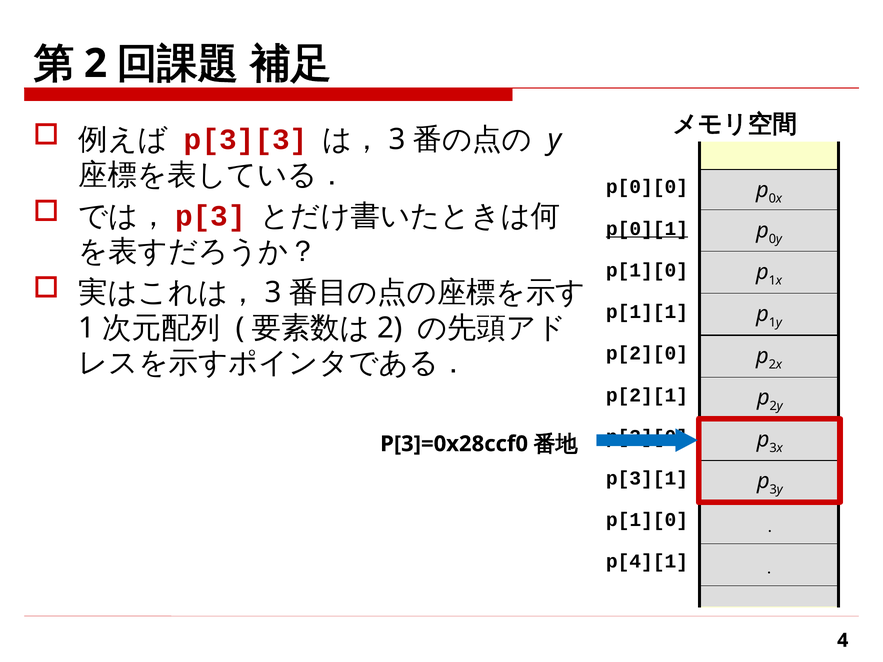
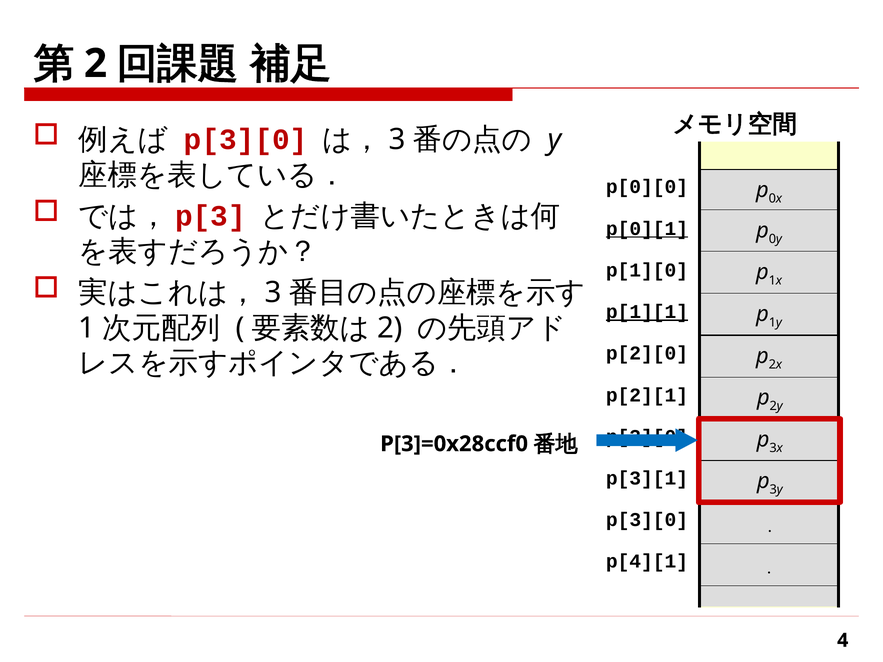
p[3][3 at (246, 140): p[3][3 -> p[3][0
p[1][1 underline: none -> present
p[1][0 at (647, 520): p[1][0 -> p[3][0
